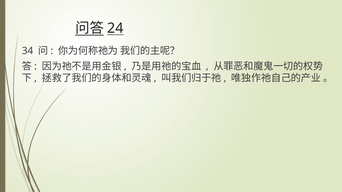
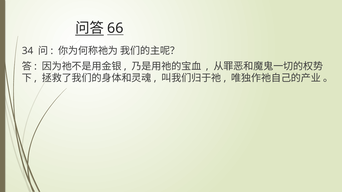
24: 24 -> 66
